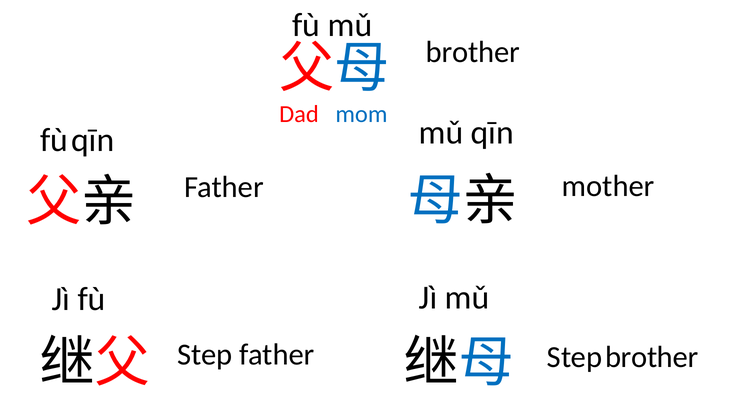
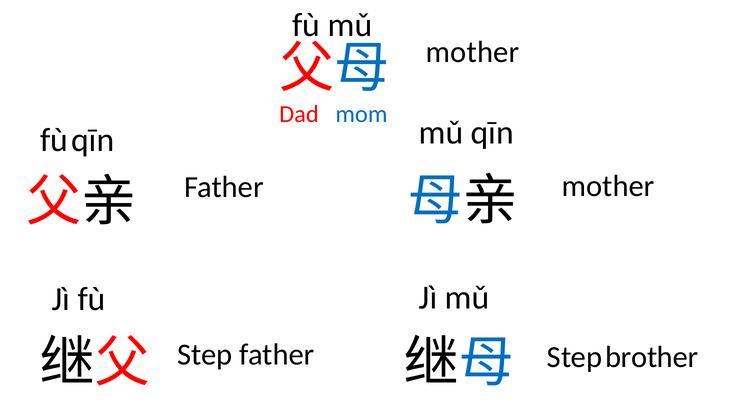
brother at (473, 52): brother -> mother
